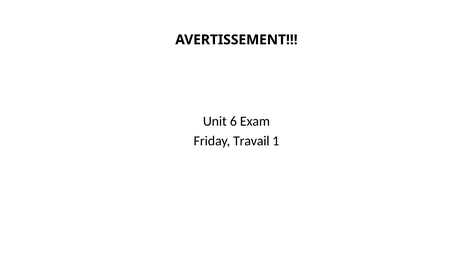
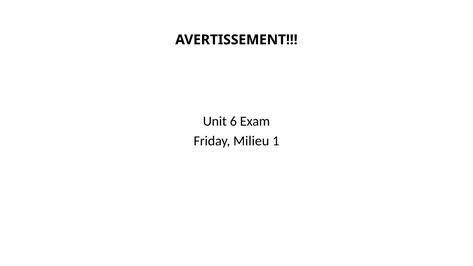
Travail: Travail -> Milieu
